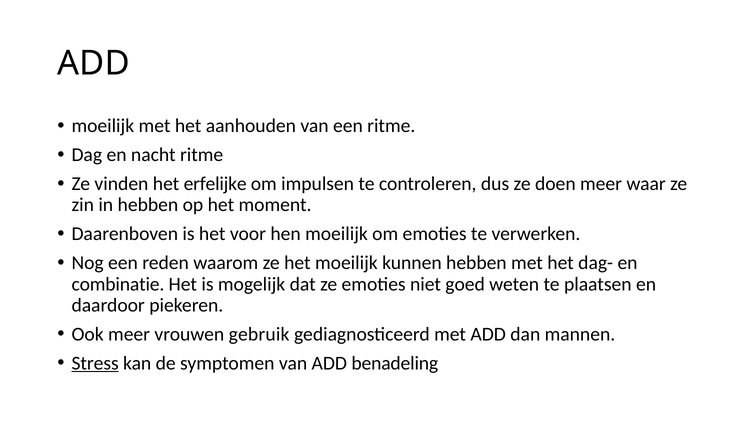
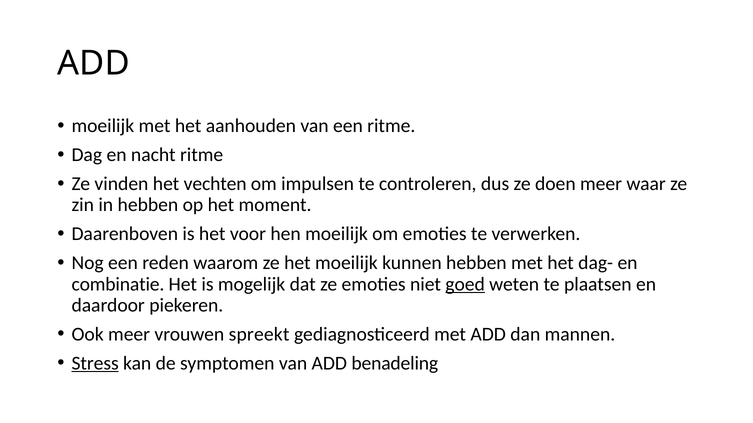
erfelijke: erfelijke -> vechten
goed underline: none -> present
gebruik: gebruik -> spreekt
